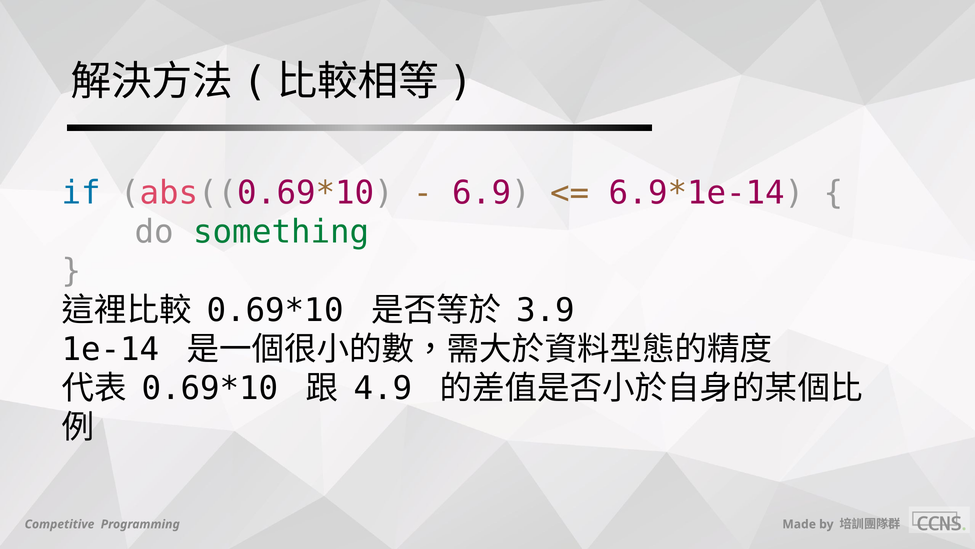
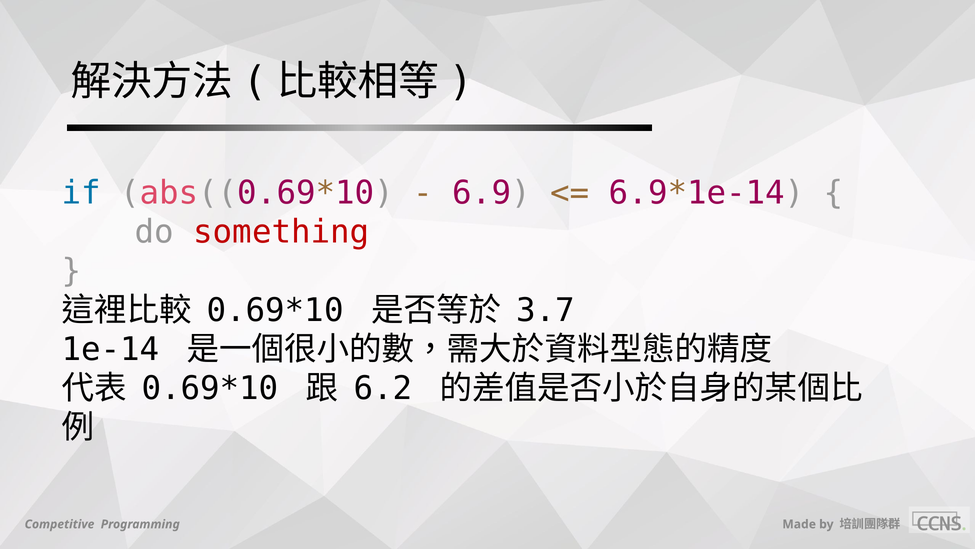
something colour: green -> red
3.9: 3.9 -> 3.7
4.9: 4.9 -> 6.2
